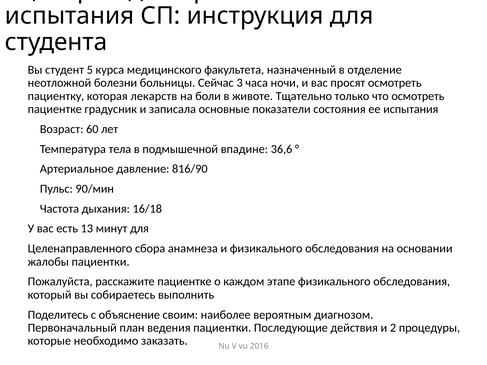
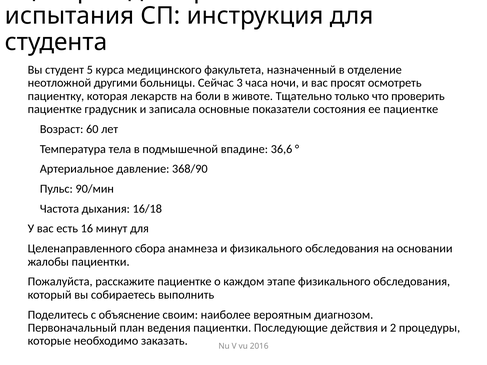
болезни: болезни -> другими
что осмотреть: осмотреть -> проверить
ее испытания: испытания -> пациентке
816/90: 816/90 -> 368/90
13: 13 -> 16
